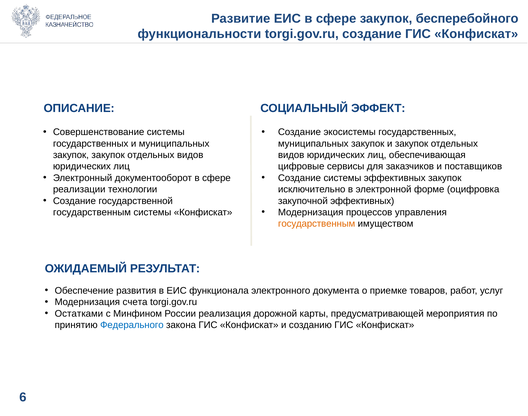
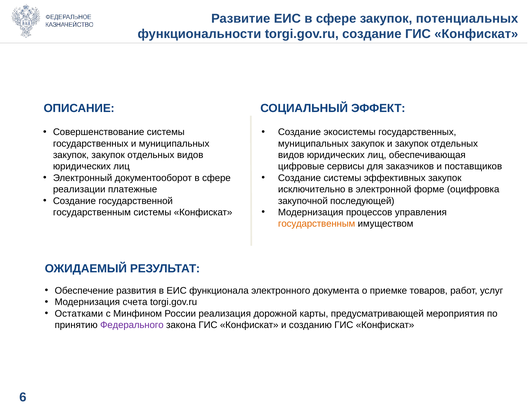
бесперебойного: бесперебойного -> потенциальных
технологии: технологии -> платежные
закупочной эффективных: эффективных -> последующей
Федерального colour: blue -> purple
